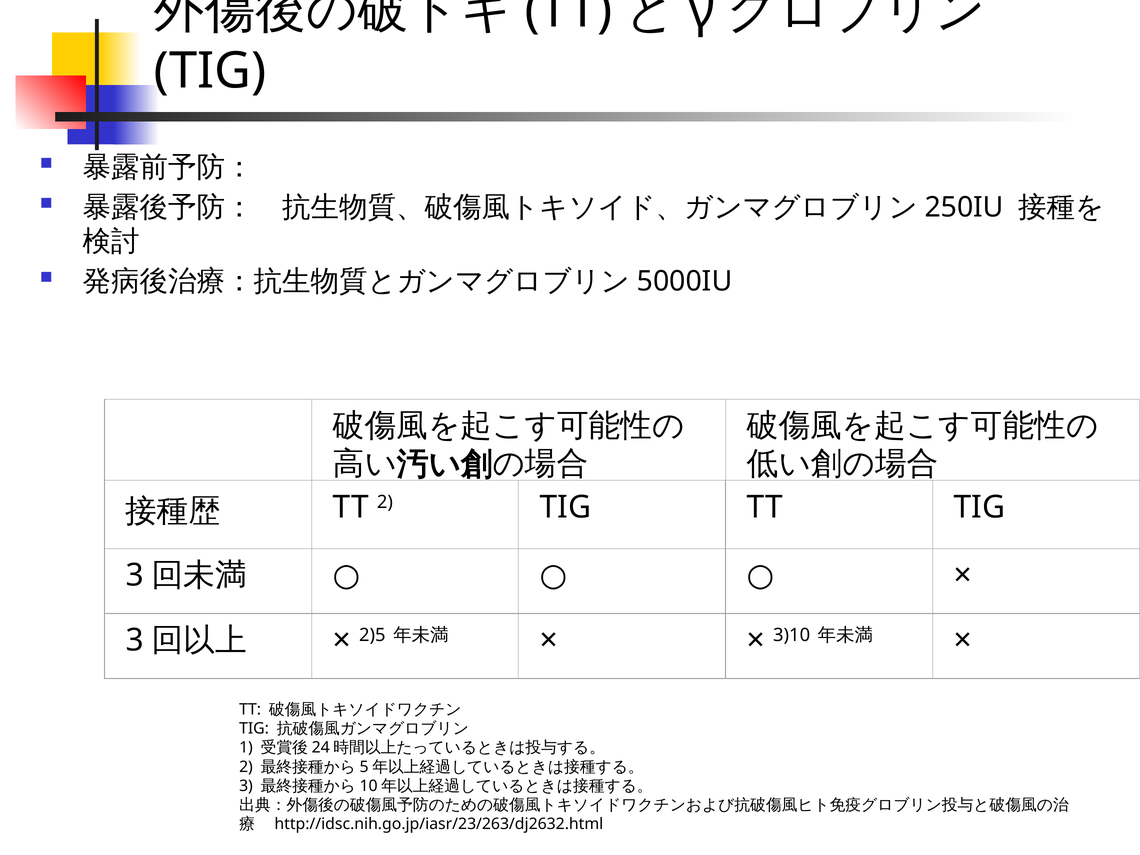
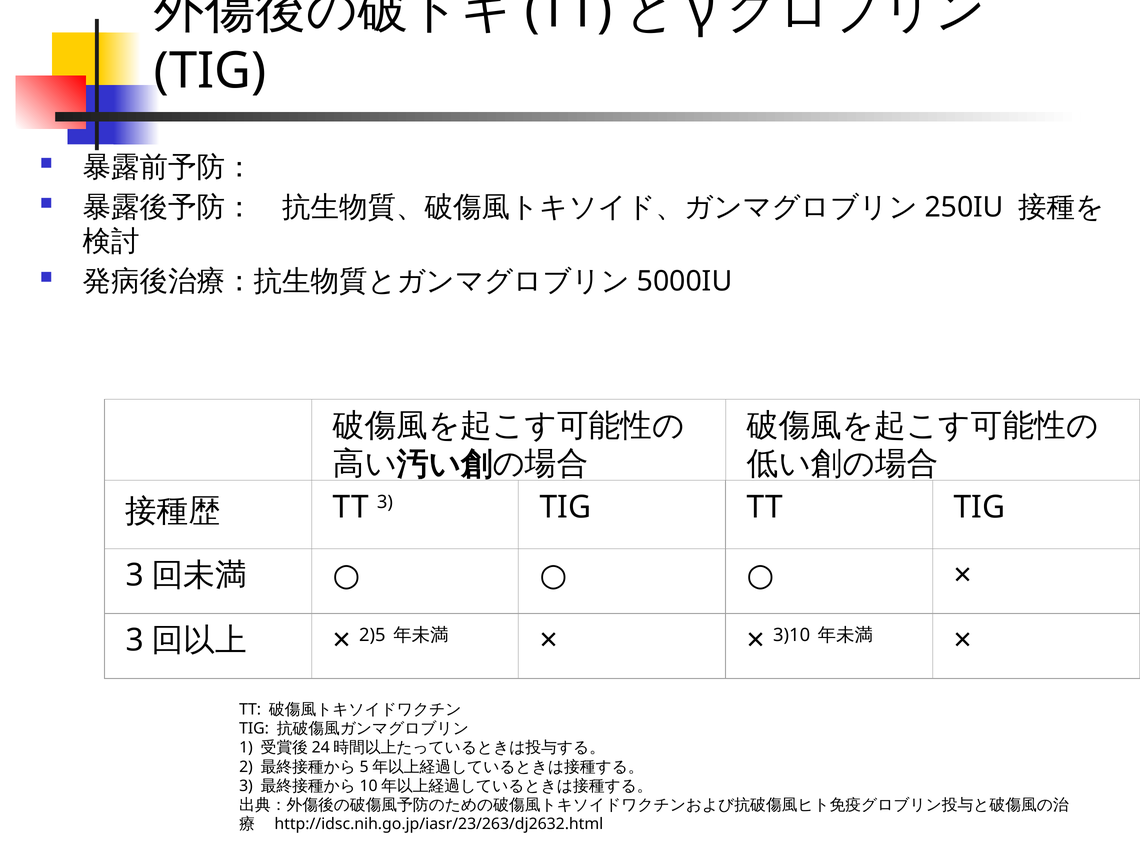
TT 2: 2 -> 3
